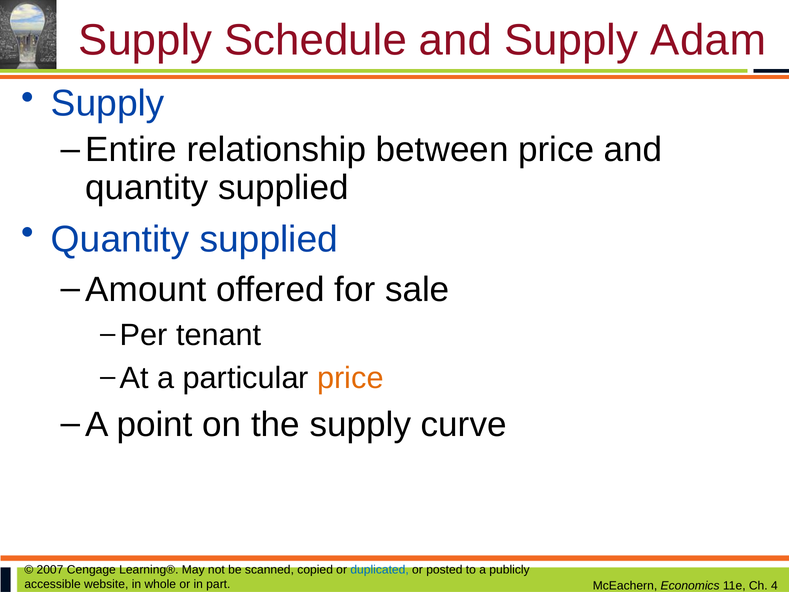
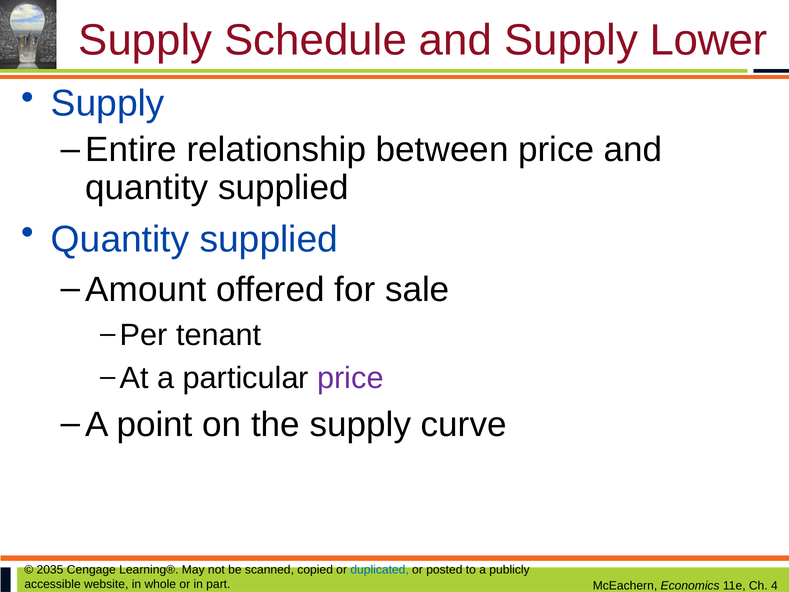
Adam: Adam -> Lower
price at (350, 378) colour: orange -> purple
2007: 2007 -> 2035
